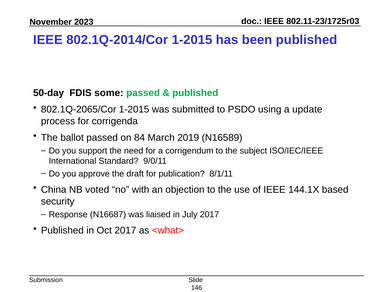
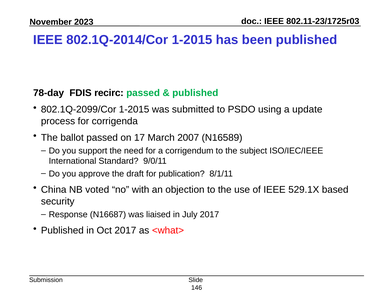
50-day: 50-day -> 78-day
some: some -> recirc
802.1Q-2065/Cor: 802.1Q-2065/Cor -> 802.1Q-2099/Cor
84: 84 -> 17
2019: 2019 -> 2007
144.1X: 144.1X -> 529.1X
